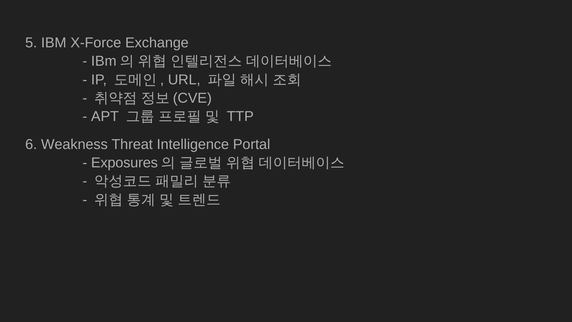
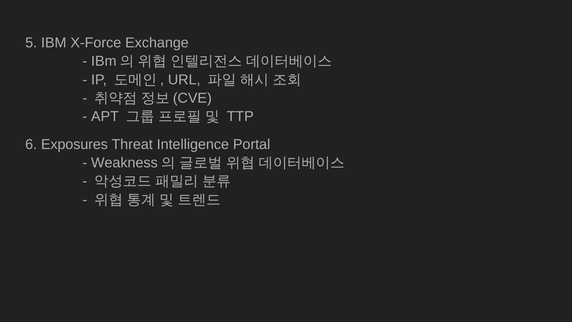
Weakness: Weakness -> Exposures
Exposures: Exposures -> Weakness
